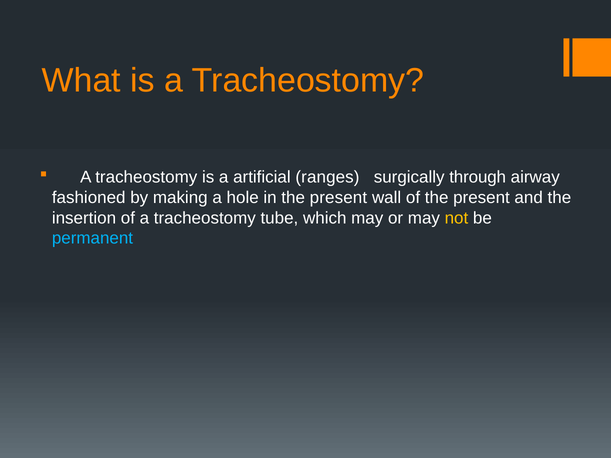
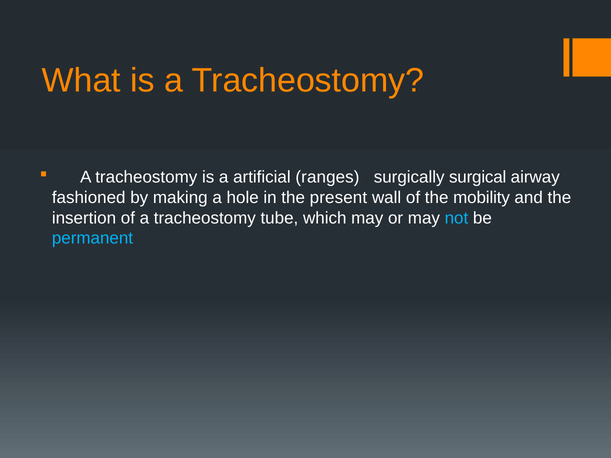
through: through -> surgical
of the present: present -> mobility
not colour: yellow -> light blue
